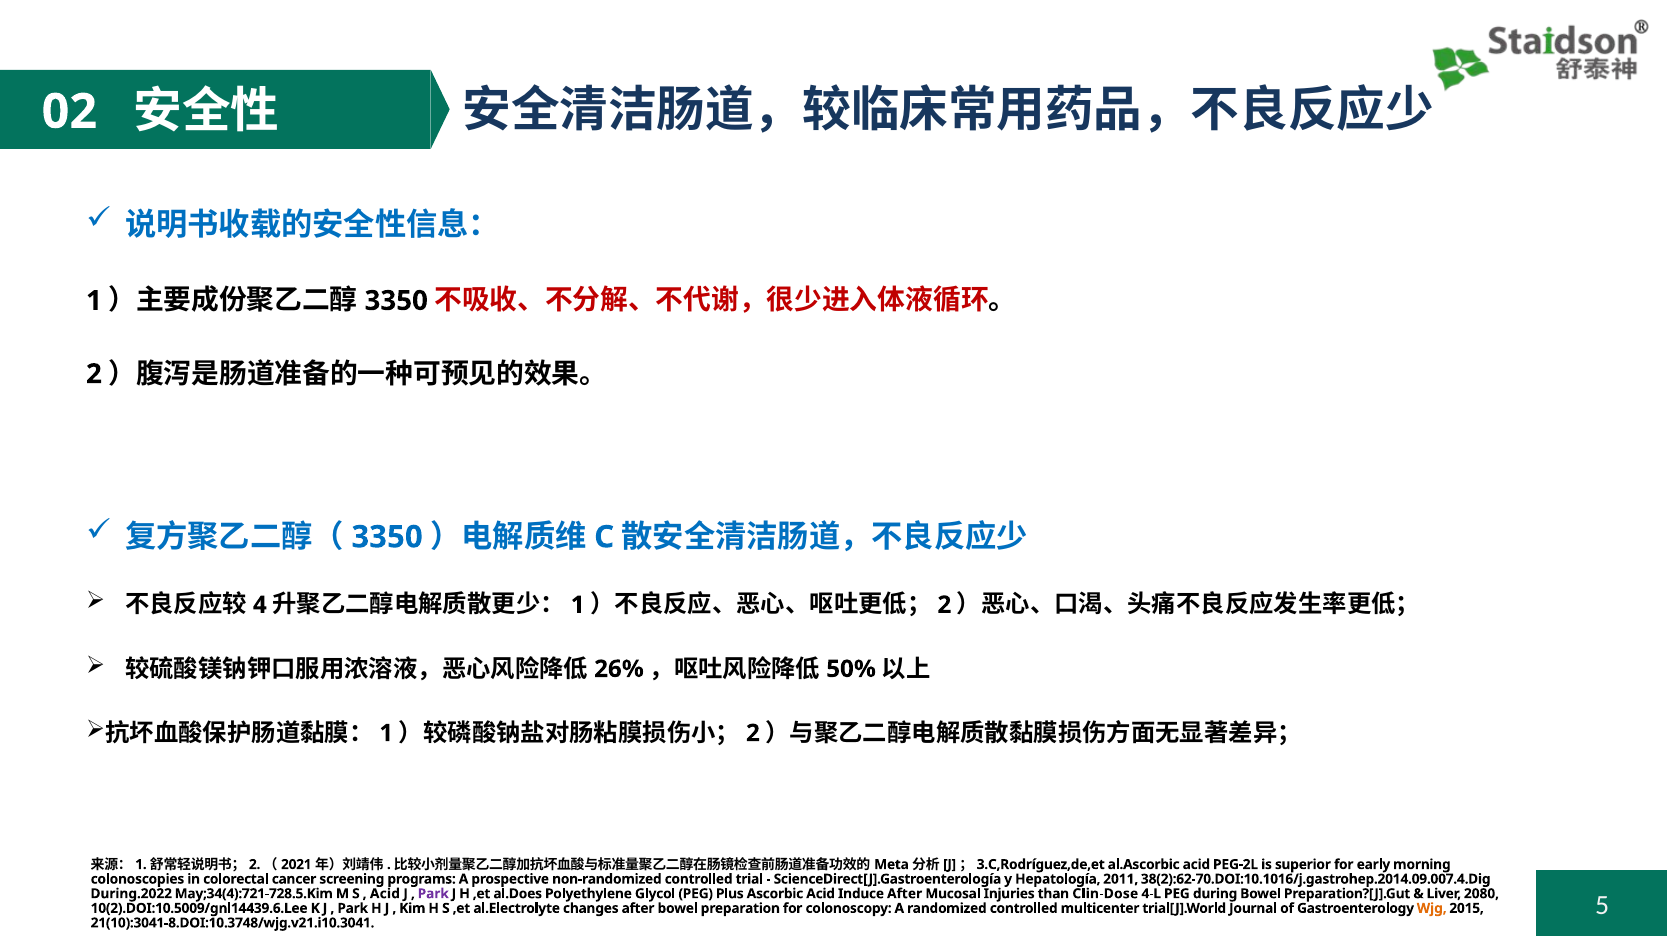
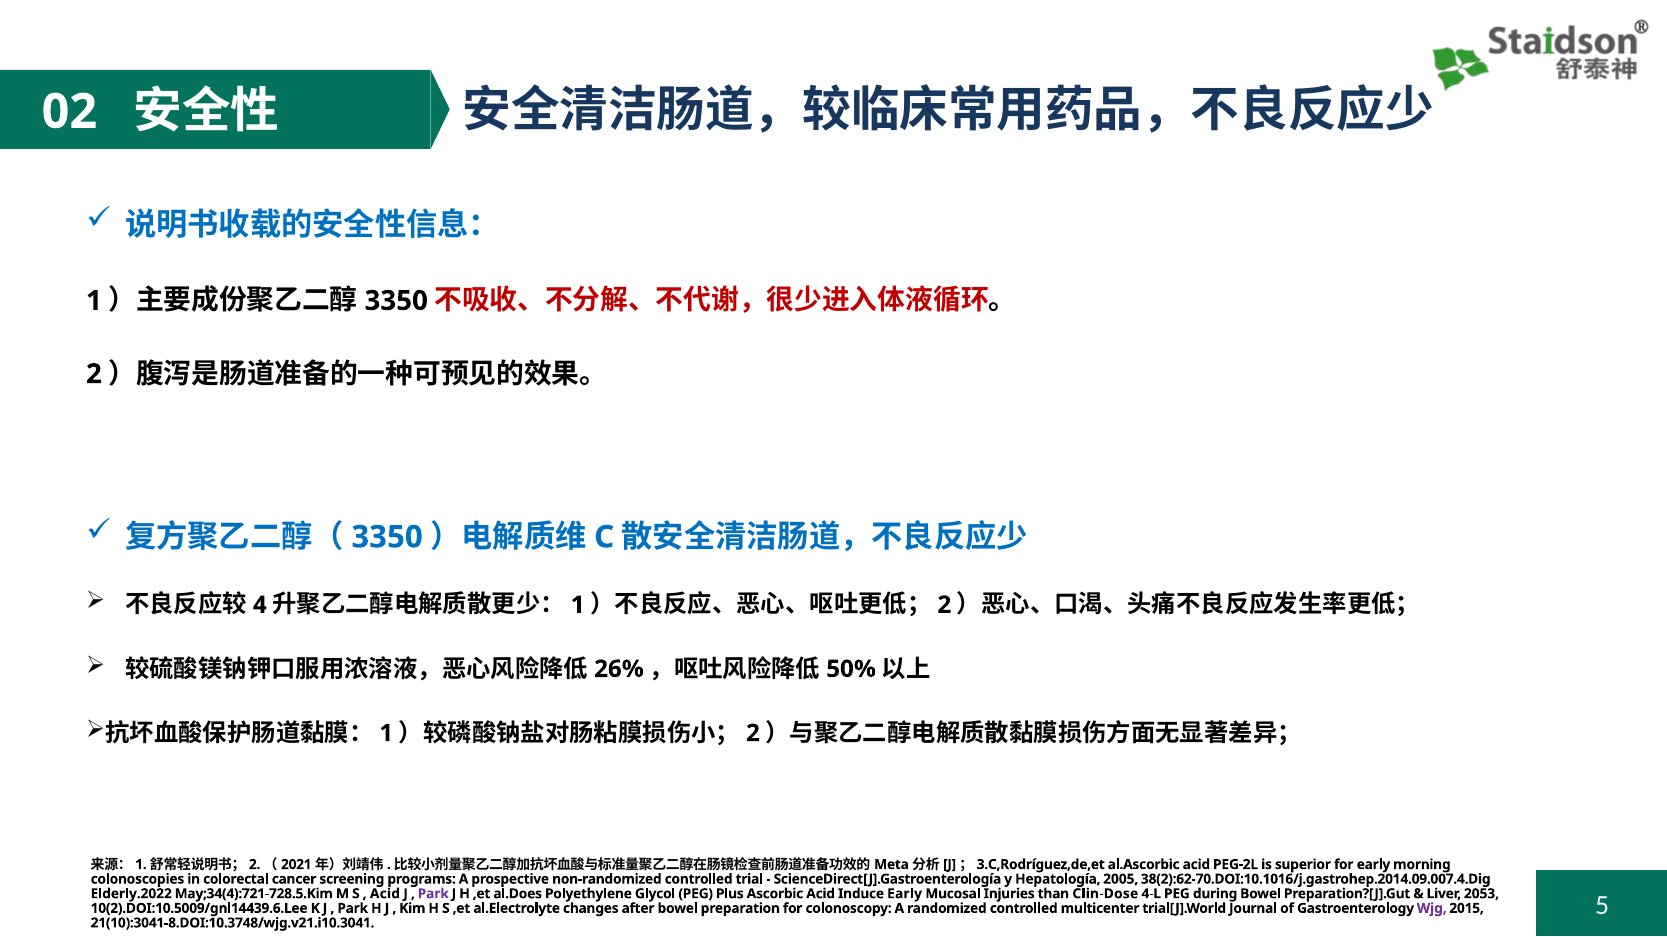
2011: 2011 -> 2005
During.2022: During.2022 -> Elderly.2022
Induce After: After -> Early
2080: 2080 -> 2053
Wjg colour: orange -> purple
